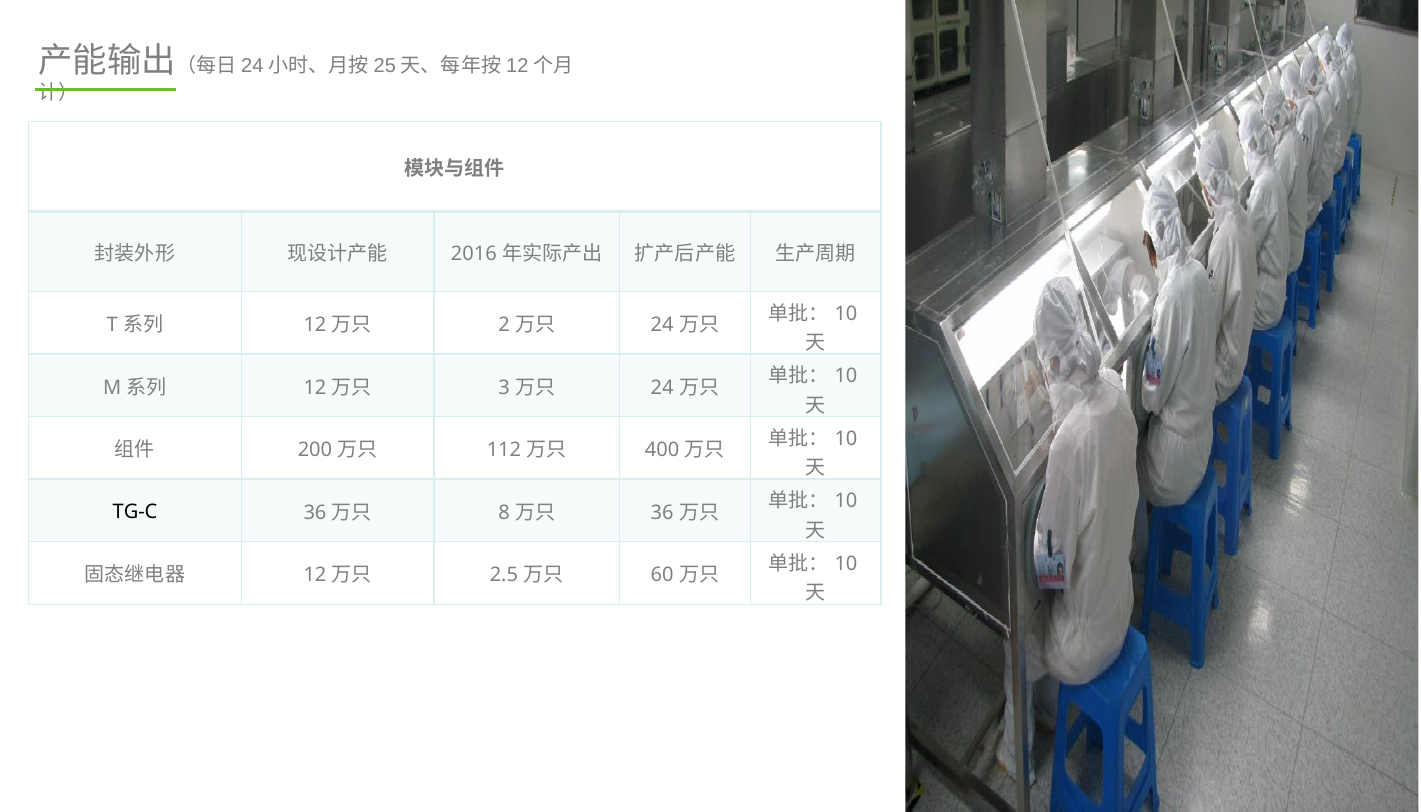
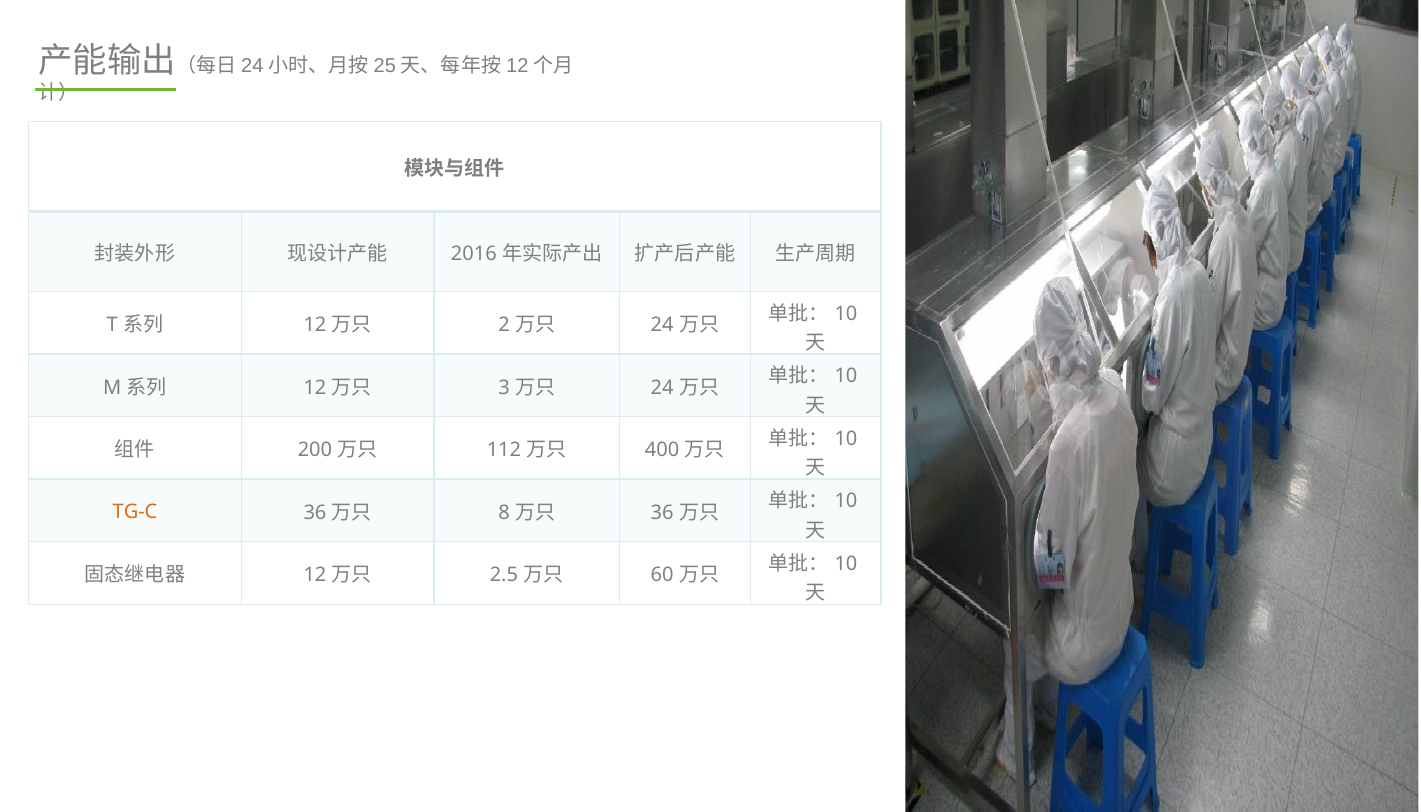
TG-C colour: black -> orange
